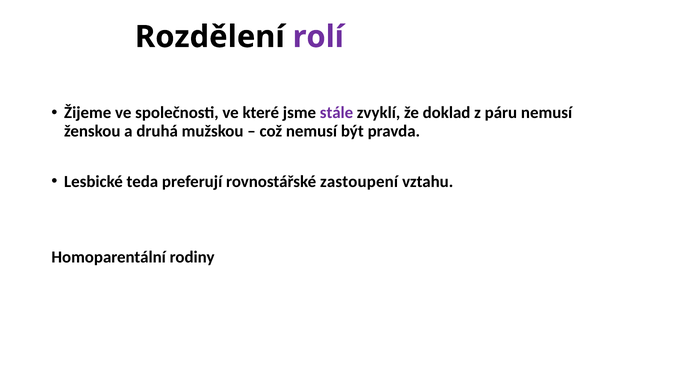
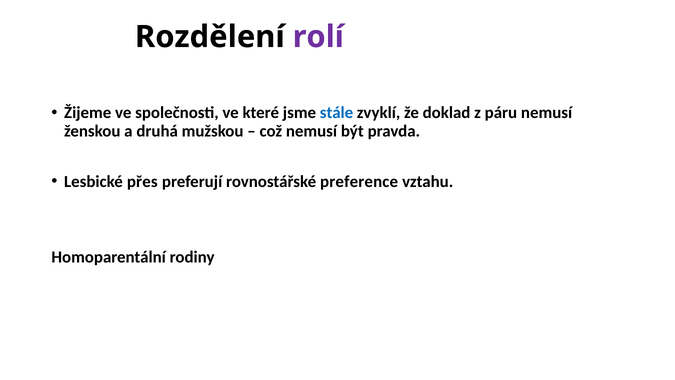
stále colour: purple -> blue
teda: teda -> přes
zastoupení: zastoupení -> preference
